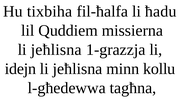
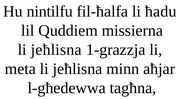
tixbiha: tixbiha -> nintilfu
idejn: idejn -> meta
kollu: kollu -> aħjar
